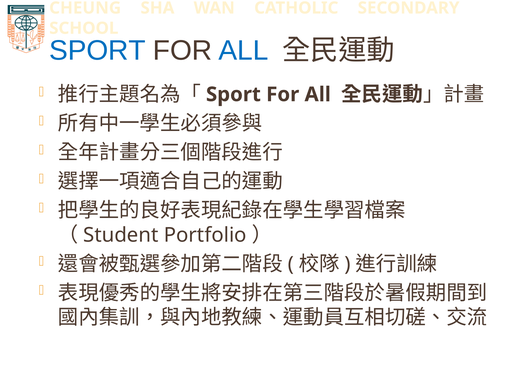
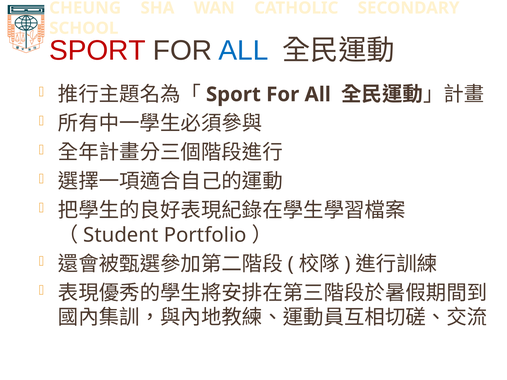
SPORT at (97, 51) colour: blue -> red
